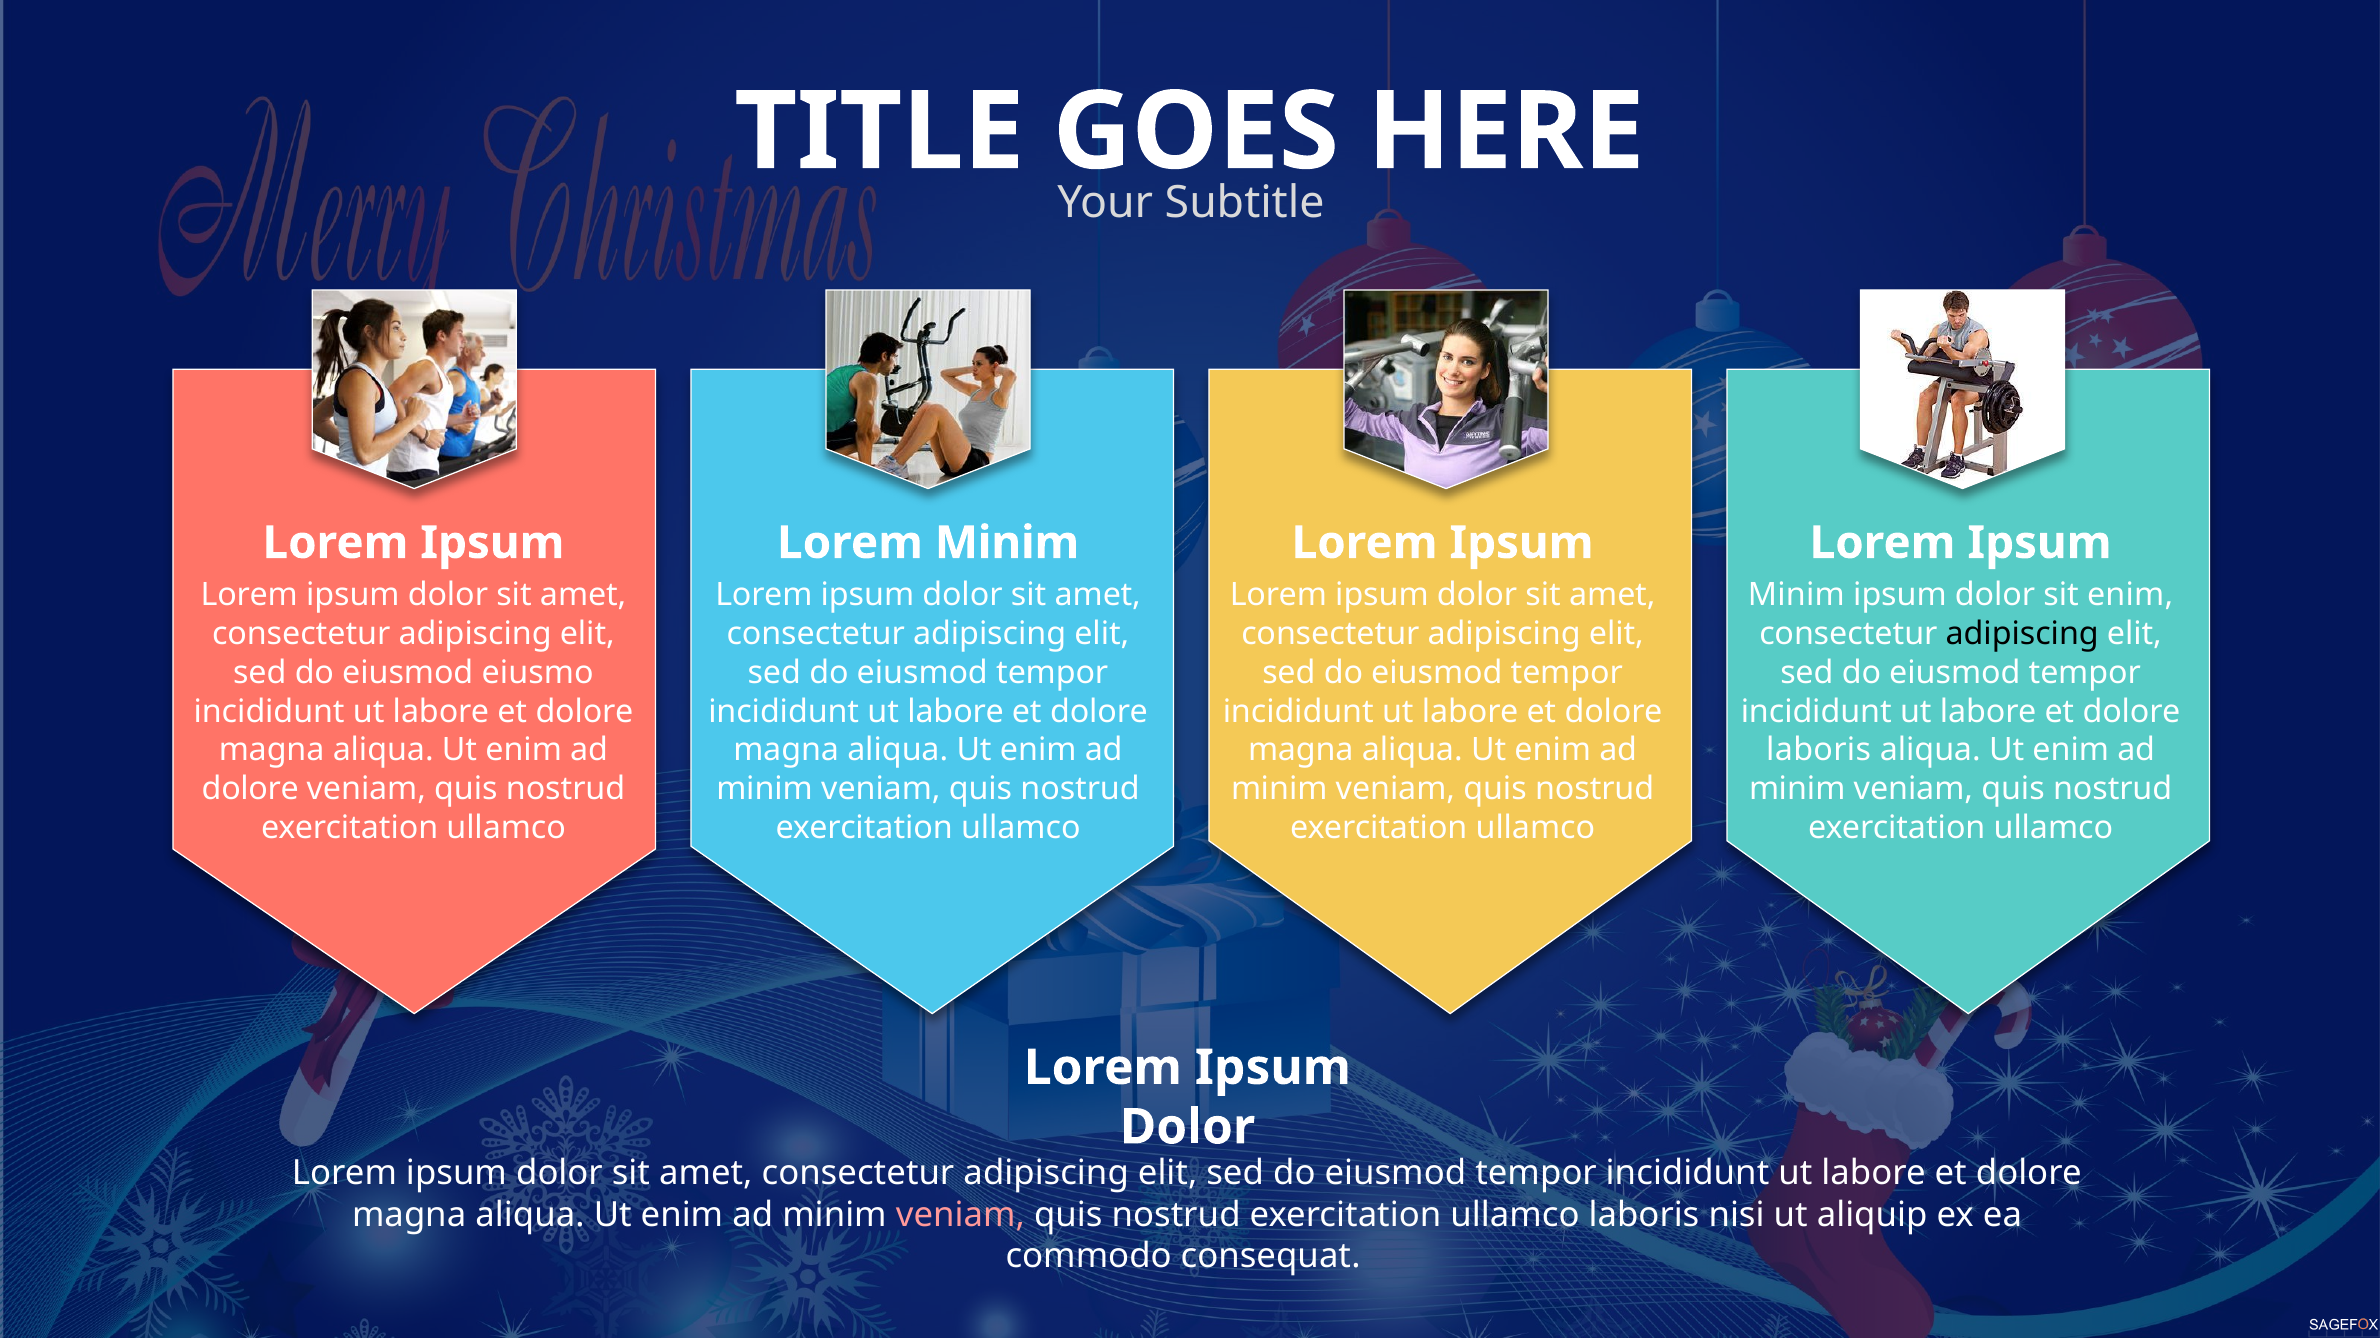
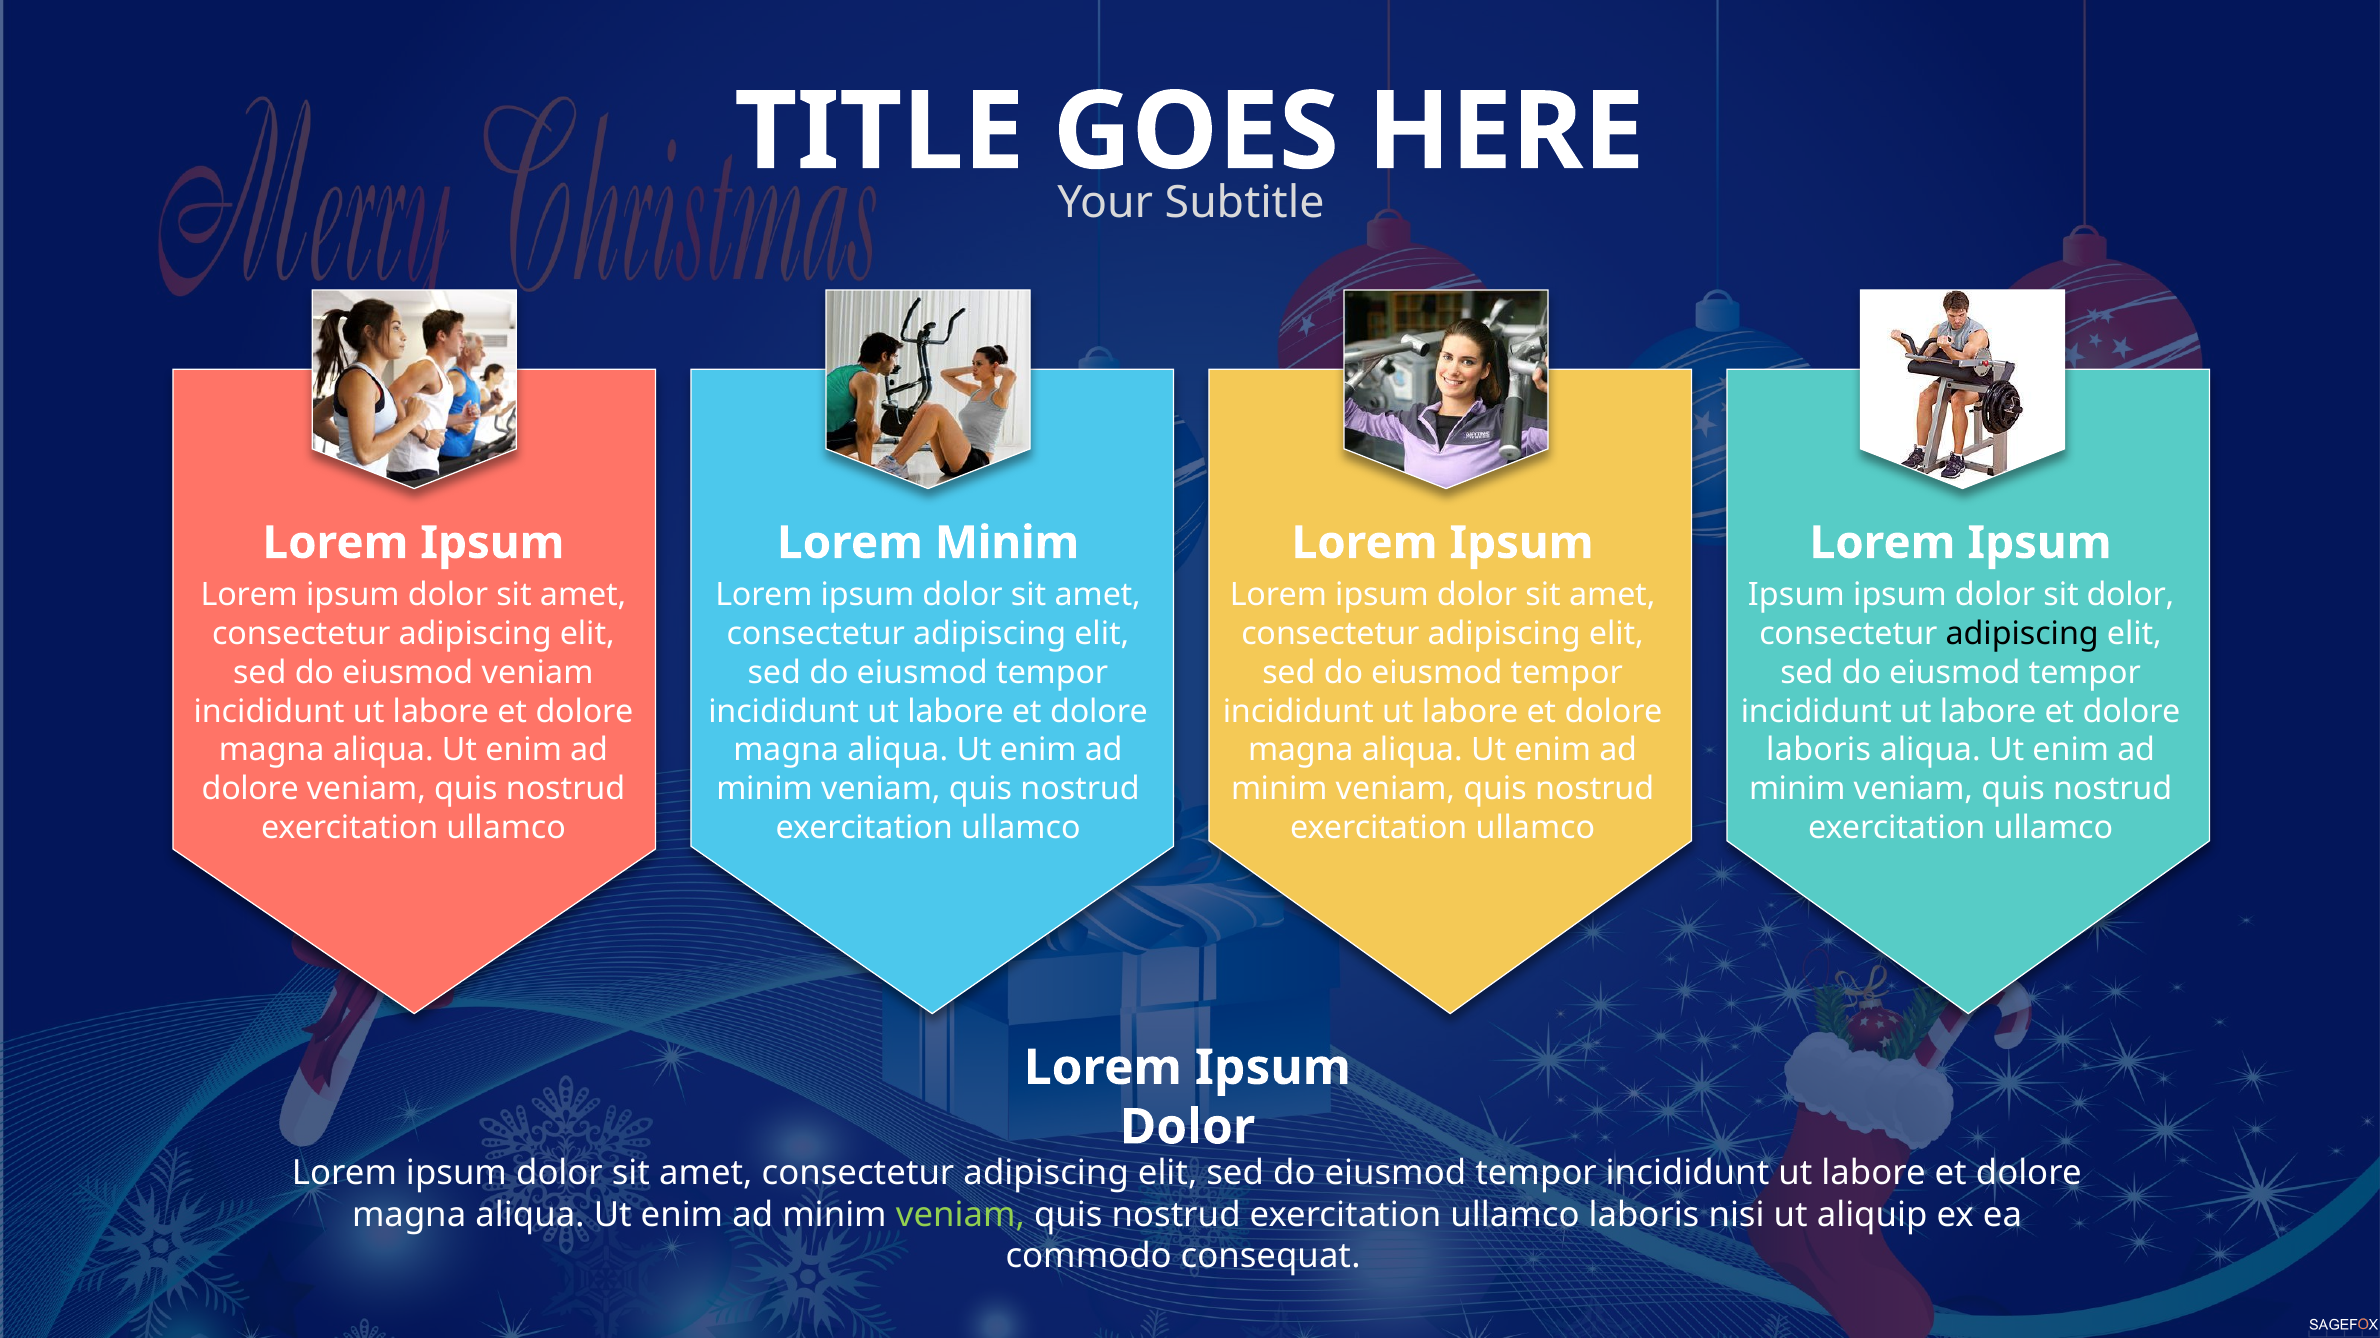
Minim at (1796, 596): Minim -> Ipsum
sit enim: enim -> dolor
eiusmod eiusmo: eiusmo -> veniam
veniam at (960, 1216) colour: pink -> light green
